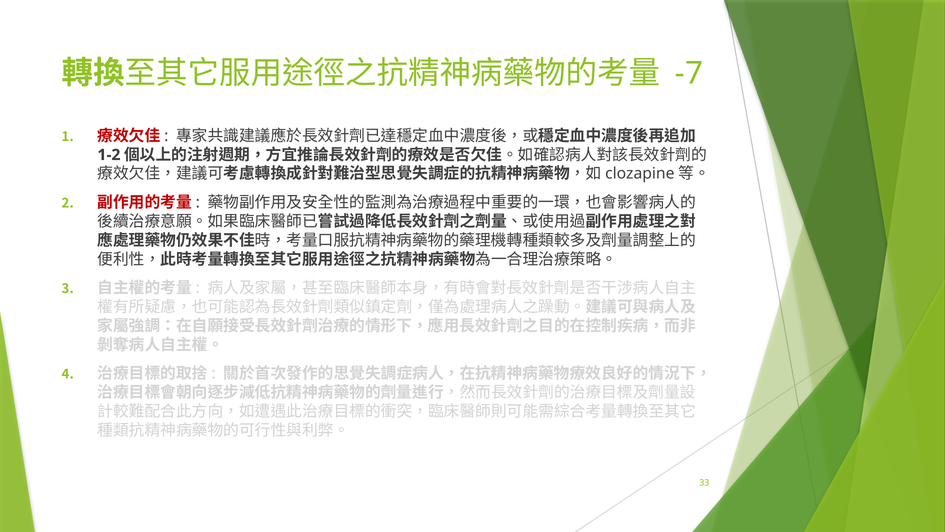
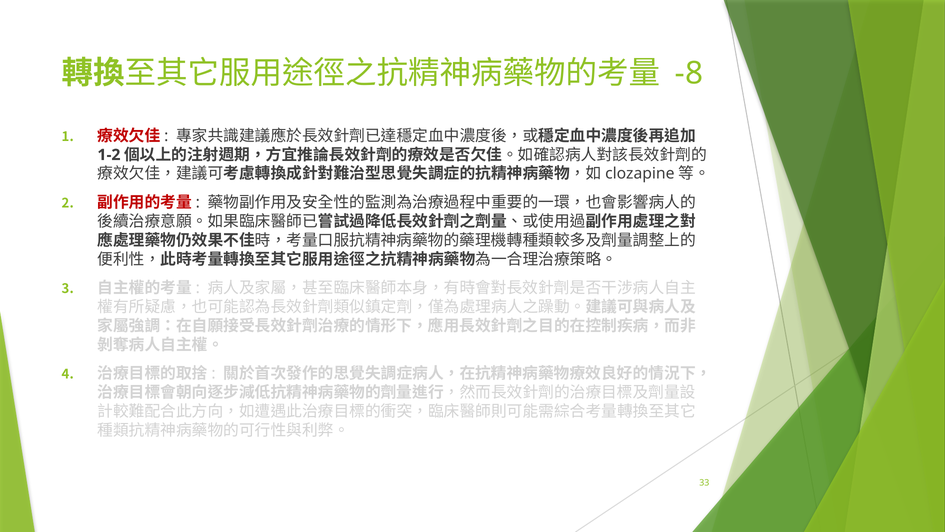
-7: -7 -> -8
